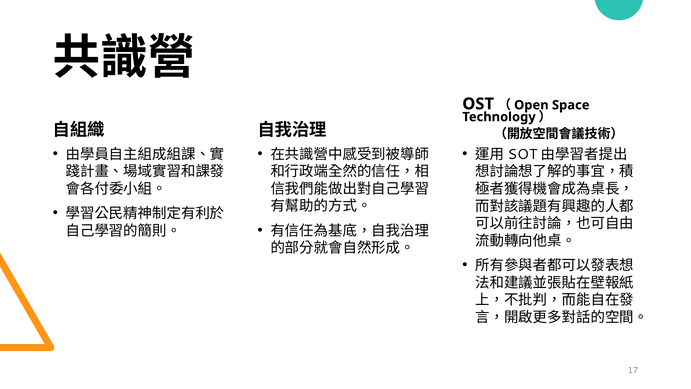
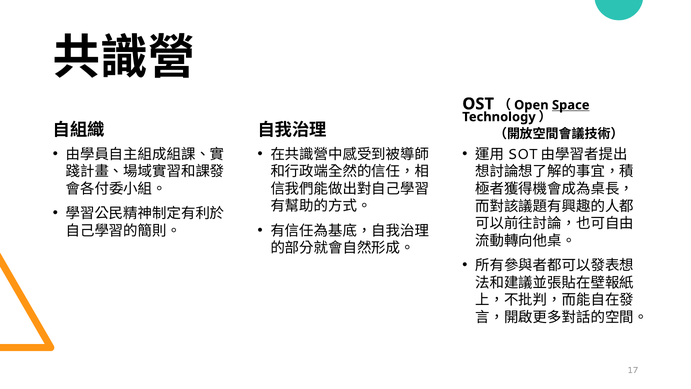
Space underline: none -> present
